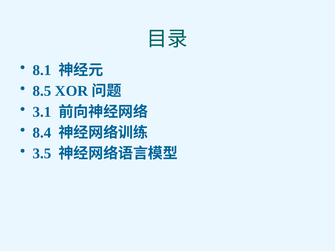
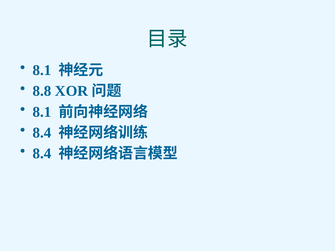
8.5: 8.5 -> 8.8
3.1 at (42, 112): 3.1 -> 8.1
3.5 at (42, 154): 3.5 -> 8.4
